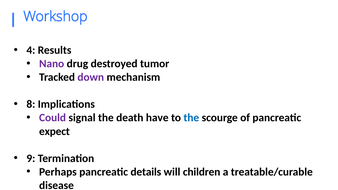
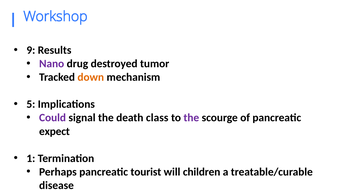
4: 4 -> 9
down colour: purple -> orange
8: 8 -> 5
have: have -> class
the at (191, 118) colour: blue -> purple
9: 9 -> 1
details: details -> tourist
